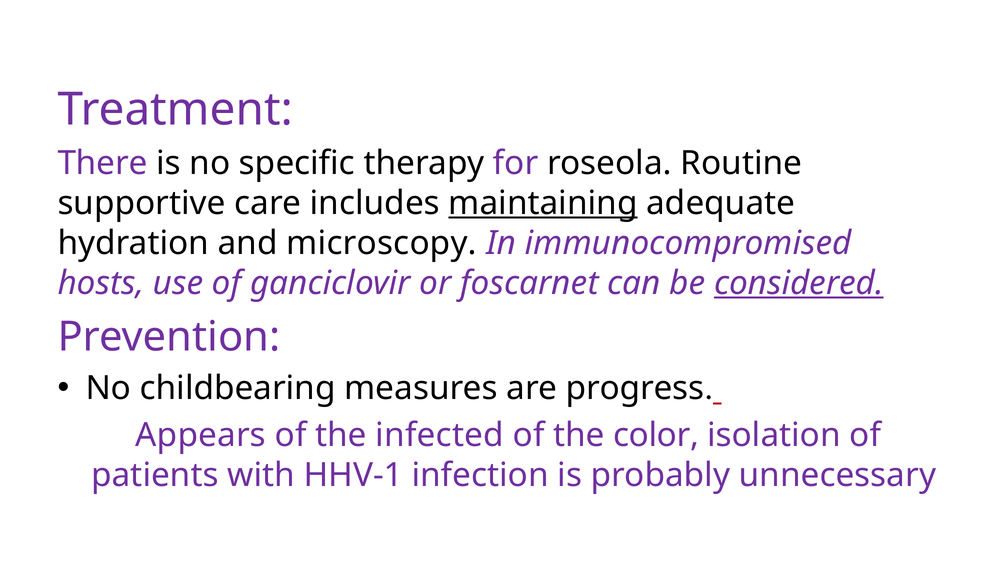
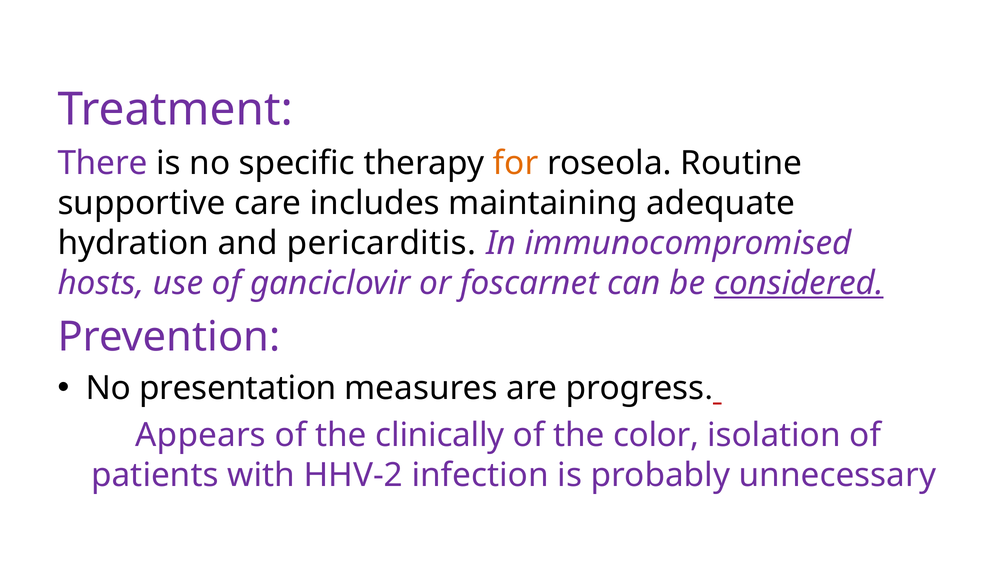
for colour: purple -> orange
maintaining underline: present -> none
microscopy: microscopy -> pericarditis
childbearing: childbearing -> presentation
infected: infected -> clinically
HHV-1: HHV-1 -> HHV-2
